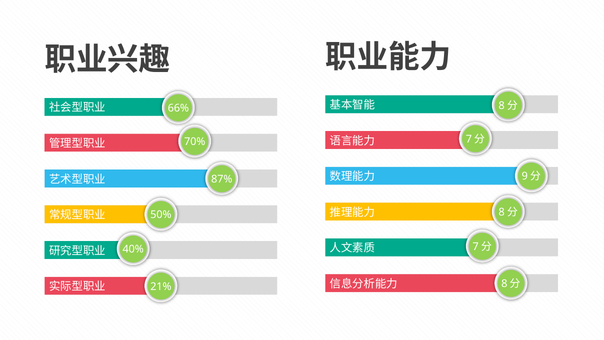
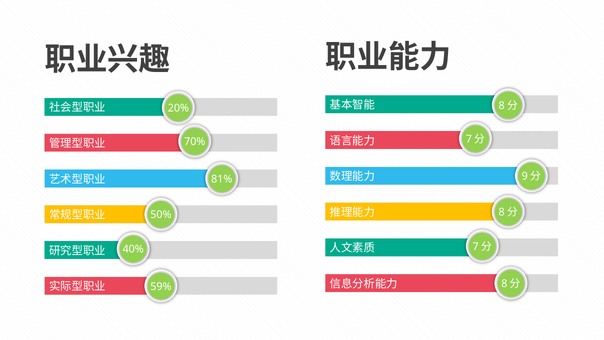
66%: 66% -> 20%
87%: 87% -> 81%
21%: 21% -> 59%
